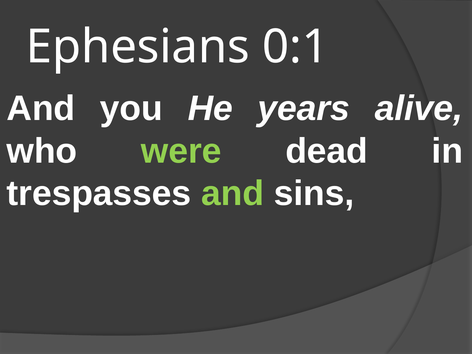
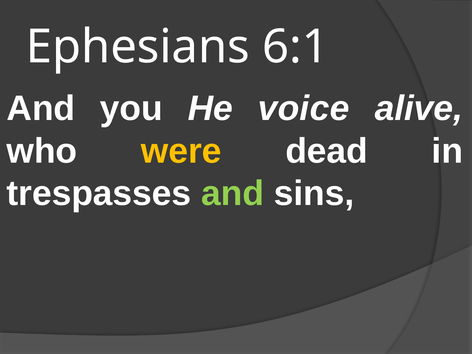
0:1: 0:1 -> 6:1
years: years -> voice
were colour: light green -> yellow
